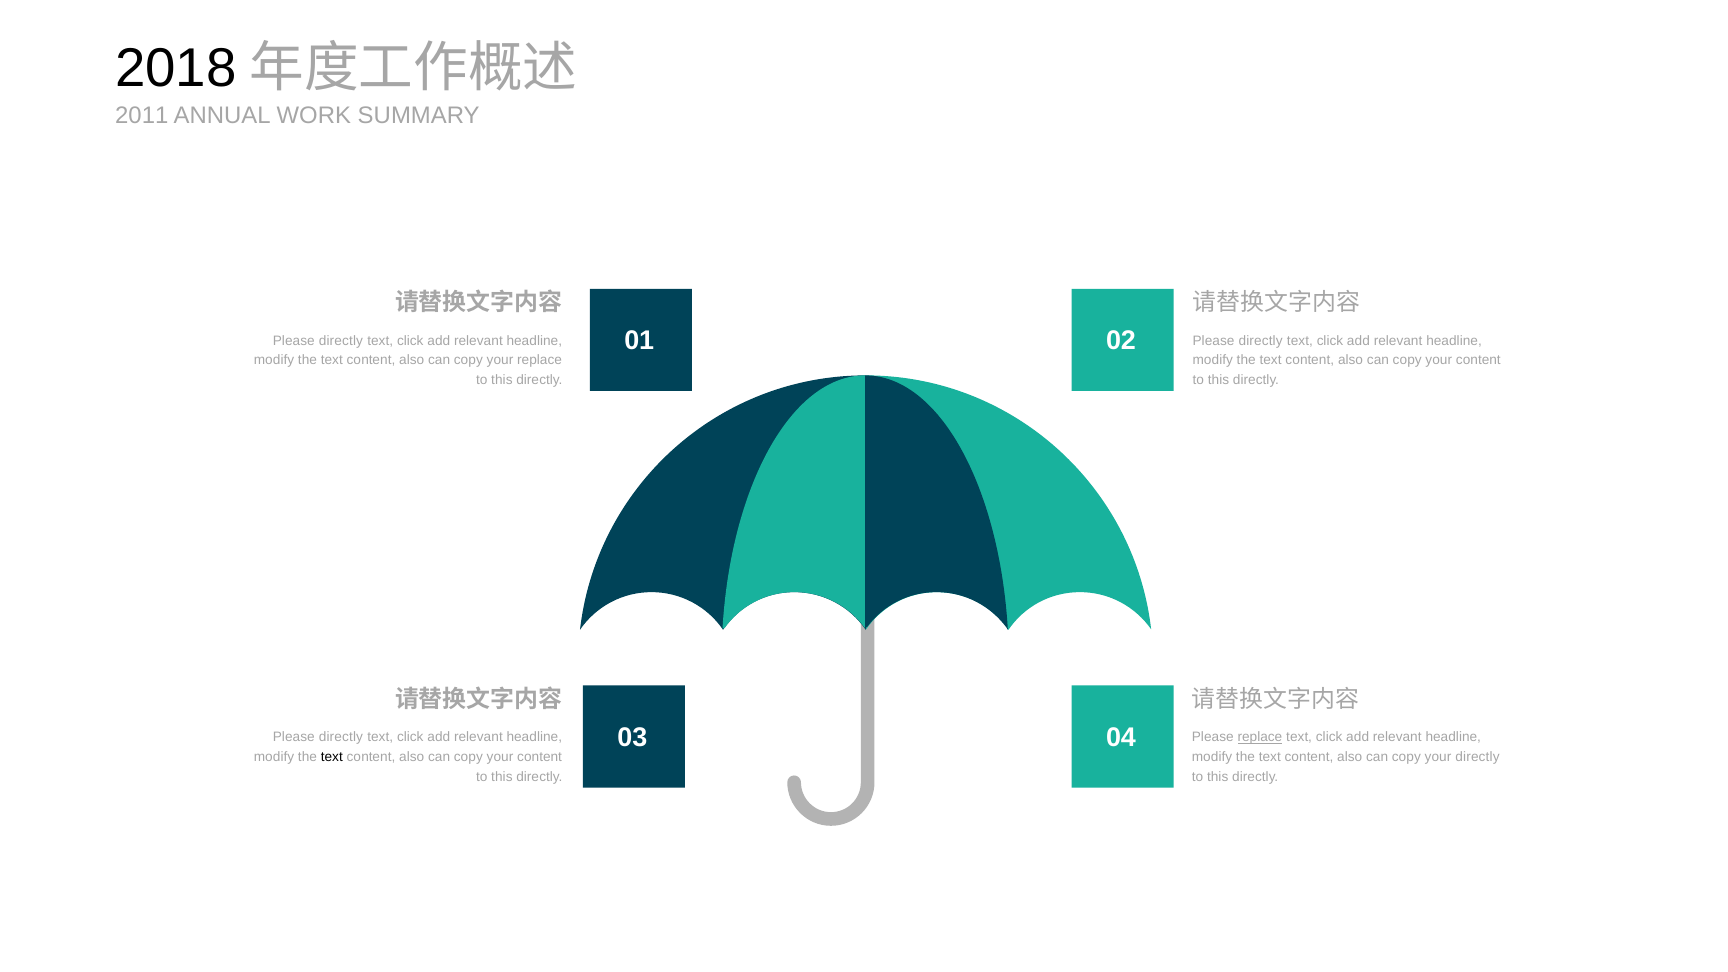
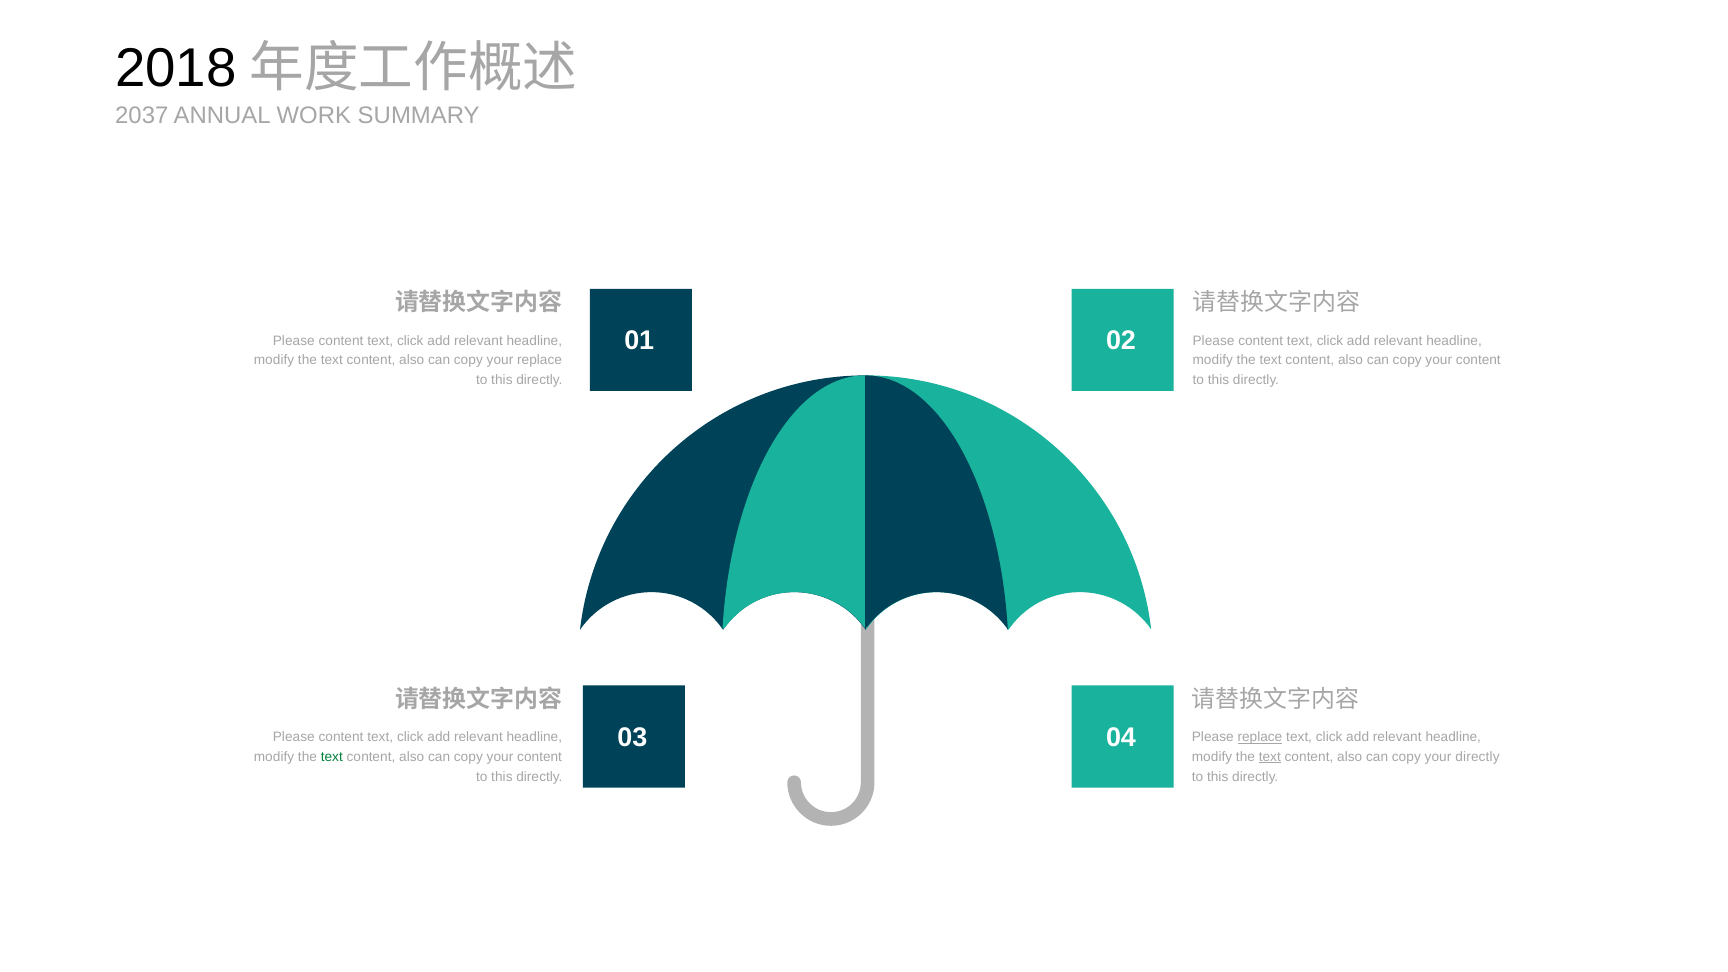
2011: 2011 -> 2037
directly at (341, 341): directly -> content
directly at (1261, 341): directly -> content
directly at (341, 737): directly -> content
text at (332, 757) colour: black -> green
text at (1270, 757) underline: none -> present
